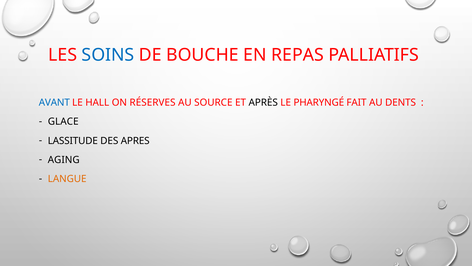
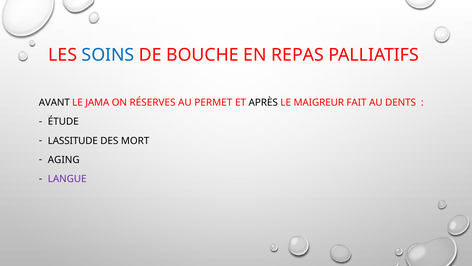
AVANT colour: blue -> black
HALL: HALL -> JAMA
SOURCE: SOURCE -> PERMET
PHARYNGÉ: PHARYNGÉ -> MAIGREUR
GLACE: GLACE -> ÉTUDE
APRES: APRES -> MORT
LANGUE colour: orange -> purple
